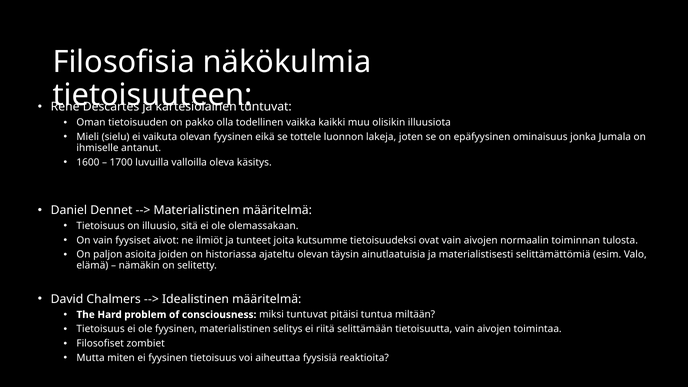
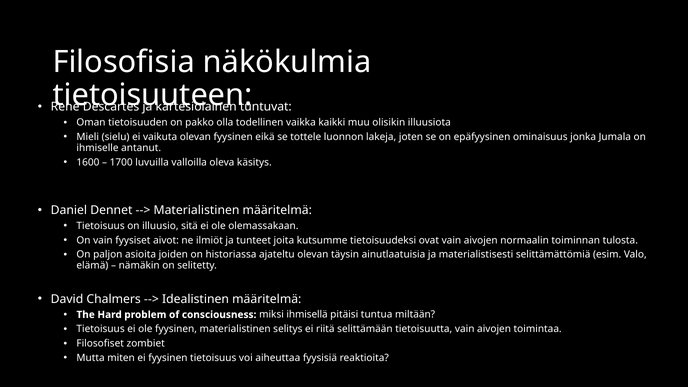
miksi tuntuvat: tuntuvat -> ihmisellä
